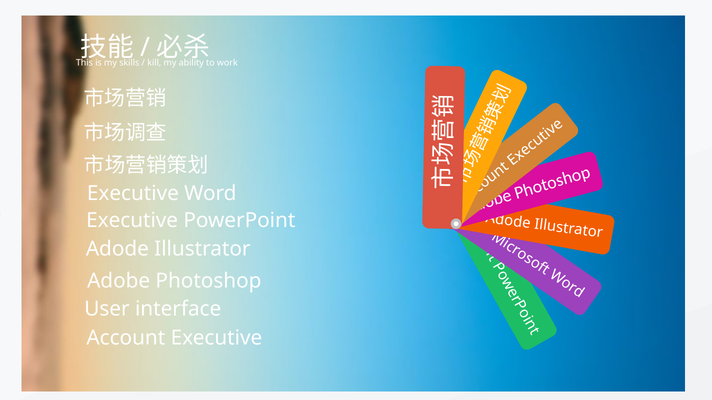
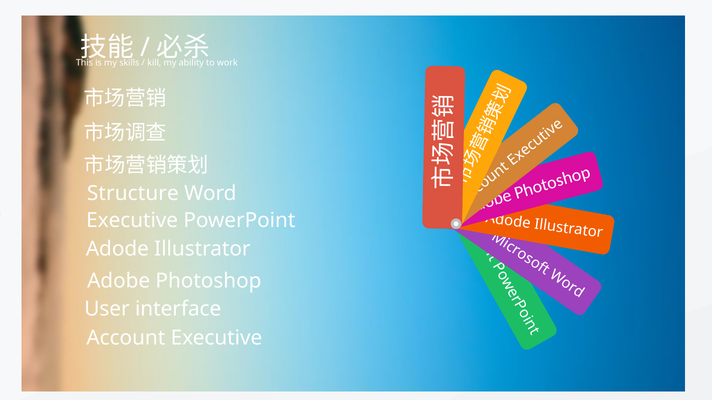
Executive at (133, 194): Executive -> Structure
